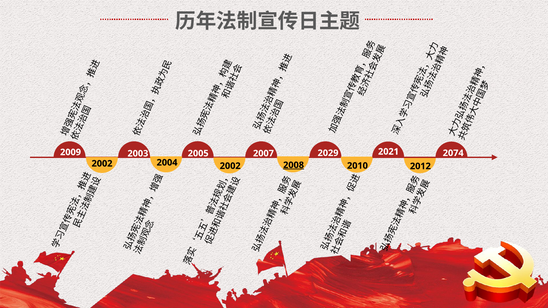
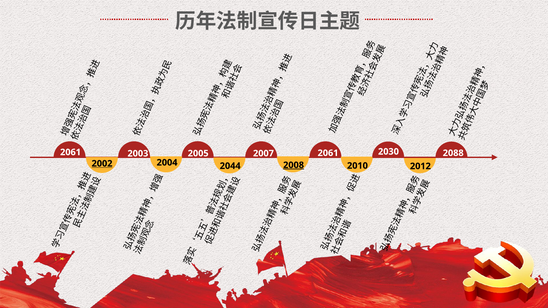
2021: 2021 -> 2030
2009 at (71, 152): 2009 -> 2061
2005 2029: 2029 -> 2061
2074: 2074 -> 2088
2004 2002: 2002 -> 2044
2002 at (102, 164) underline: none -> present
